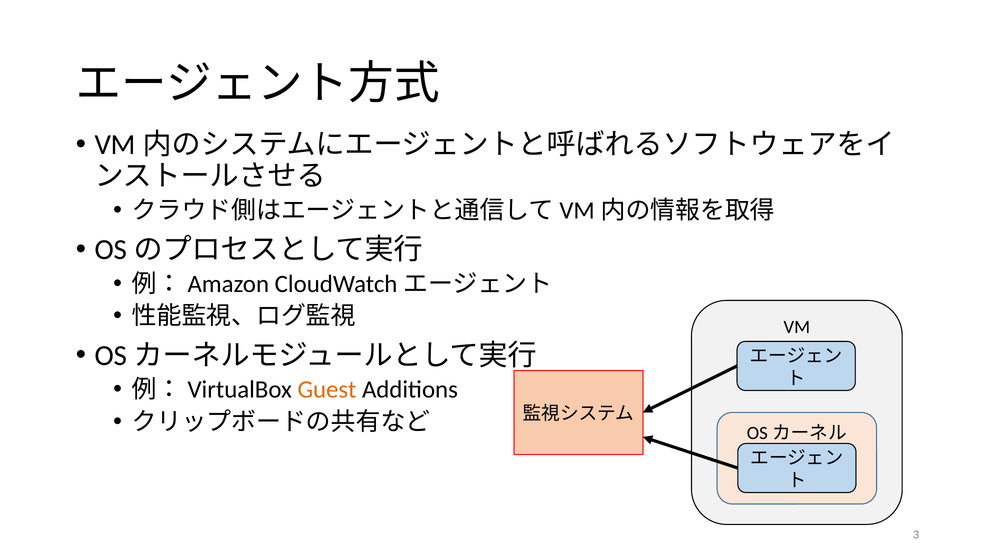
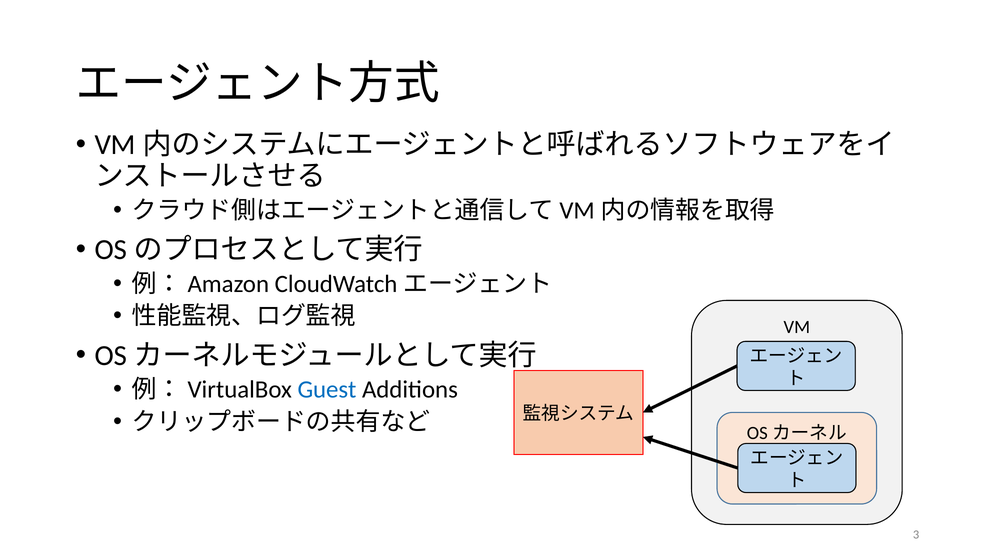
Guest colour: orange -> blue
